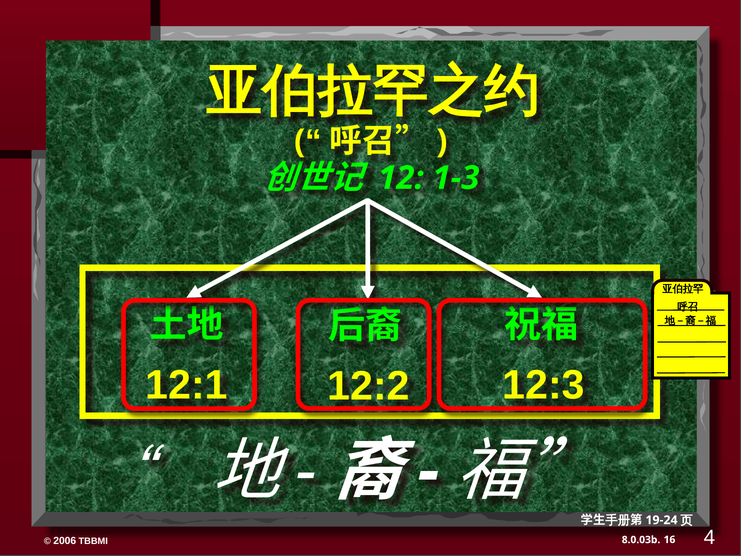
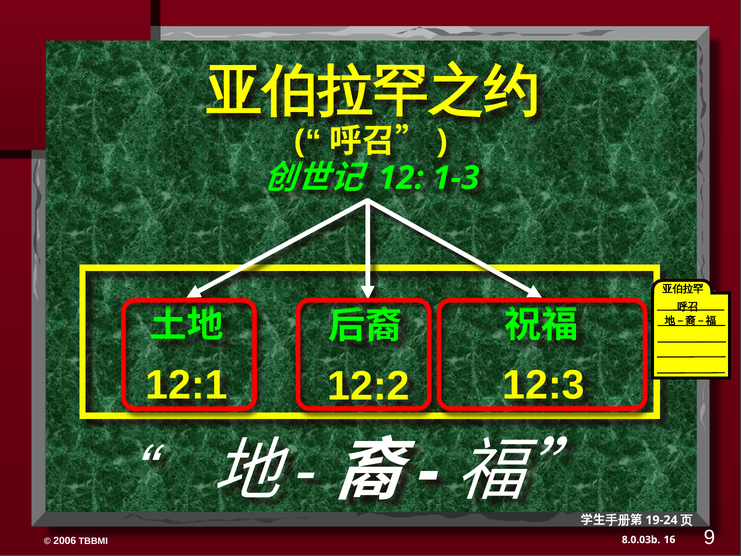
4: 4 -> 9
